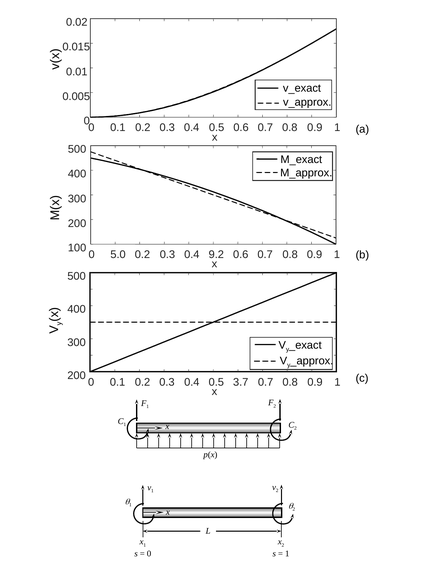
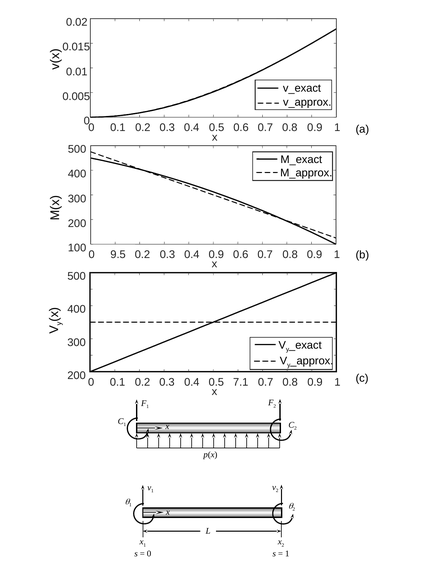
5.0: 5.0 -> 9.5
0.4 9.2: 9.2 -> 0.9
3.7: 3.7 -> 7.1
